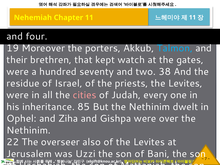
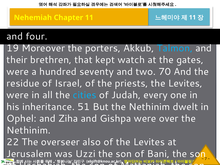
38: 38 -> 70
cities colour: pink -> light blue
85: 85 -> 51
